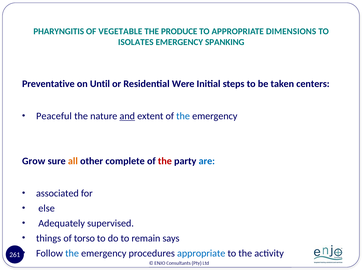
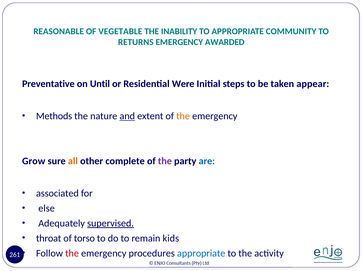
PHARYNGITIS: PHARYNGITIS -> REASONABLE
PRODUCE: PRODUCE -> INABILITY
DIMENSIONS: DIMENSIONS -> COMMUNITY
ISOLATES: ISOLATES -> RETURNS
SPANKING: SPANKING -> AWARDED
centers: centers -> appear
Peaceful: Peaceful -> Methods
the at (183, 116) colour: blue -> orange
the at (165, 161) colour: red -> purple
supervised underline: none -> present
things: things -> throat
says: says -> kids
the at (72, 254) colour: blue -> red
